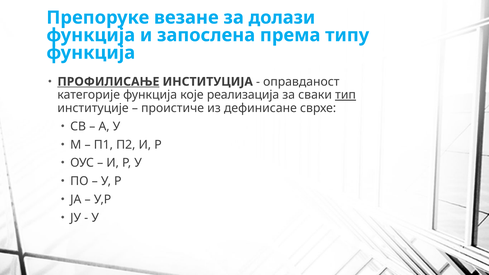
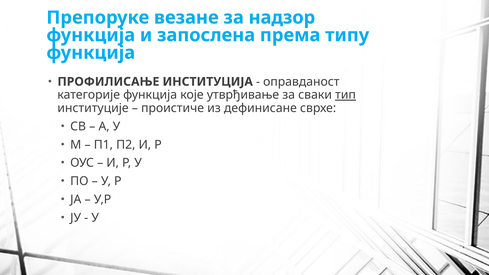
долази: долази -> надзор
ПРОФИЛИСАЊЕ underline: present -> none
реализација: реализација -> утврђивање
